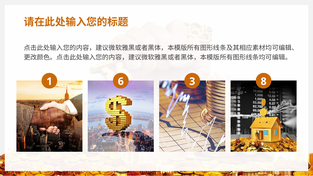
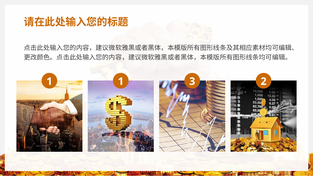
1 6: 6 -> 1
8: 8 -> 2
